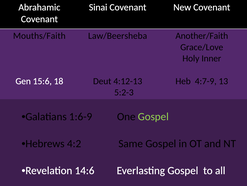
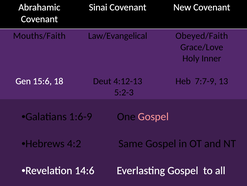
Law/Beersheba: Law/Beersheba -> Law/Evangelical
Another/Faith: Another/Faith -> Obeyed/Faith
4:7-9: 4:7-9 -> 7:7-9
Gospel at (153, 116) colour: light green -> pink
